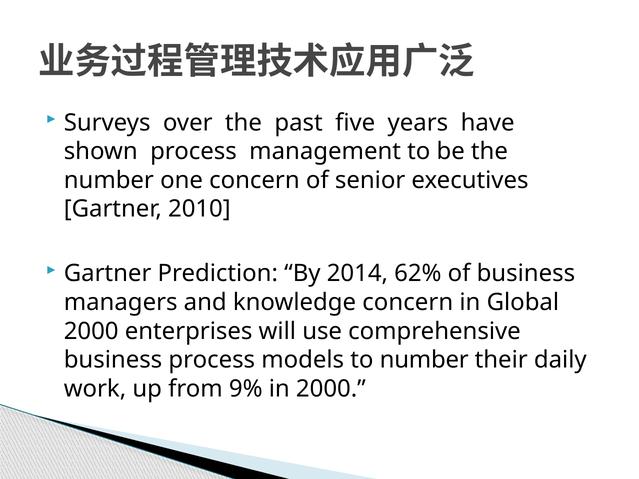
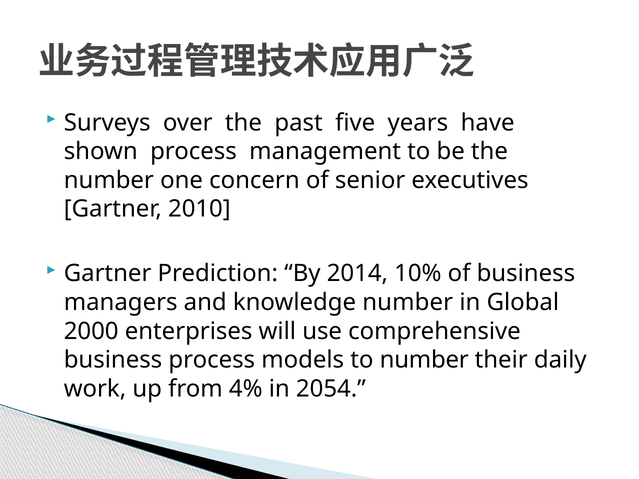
62%: 62% -> 10%
knowledge concern: concern -> number
9%: 9% -> 4%
in 2000: 2000 -> 2054
